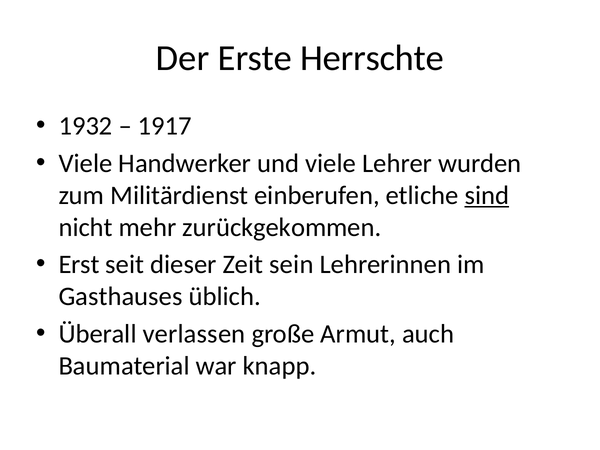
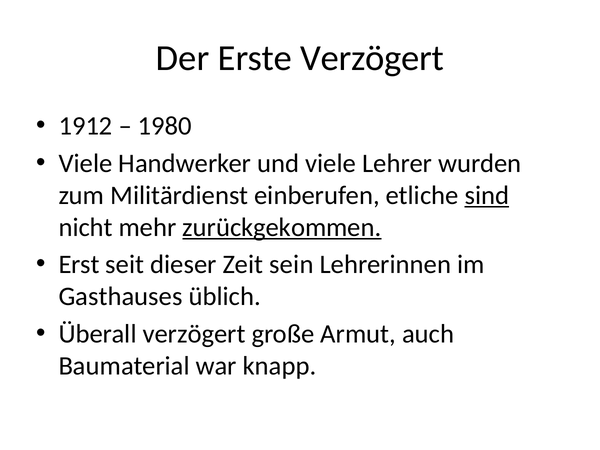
Erste Herrschte: Herrschte -> Verzögert
1932: 1932 -> 1912
1917: 1917 -> 1980
zurückgekommen underline: none -> present
Überall verlassen: verlassen -> verzögert
